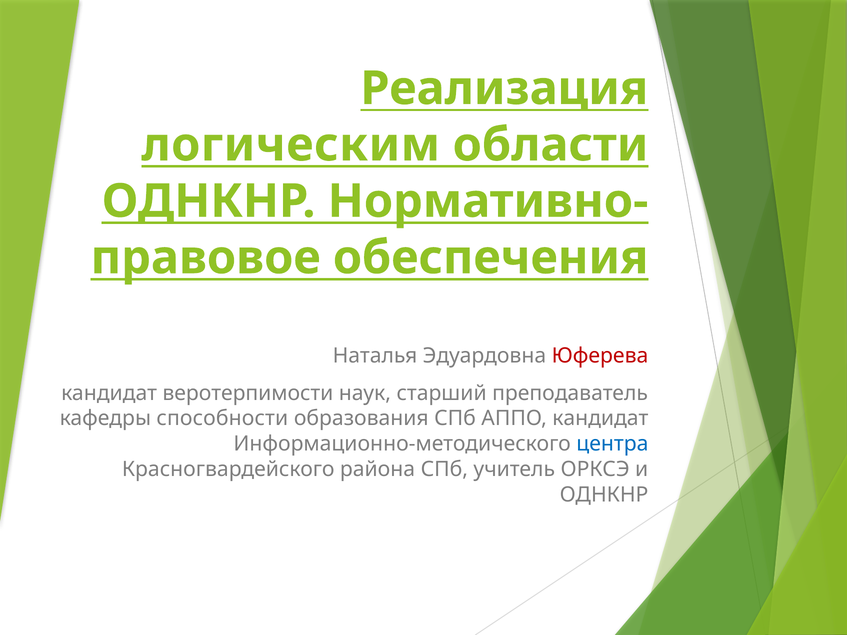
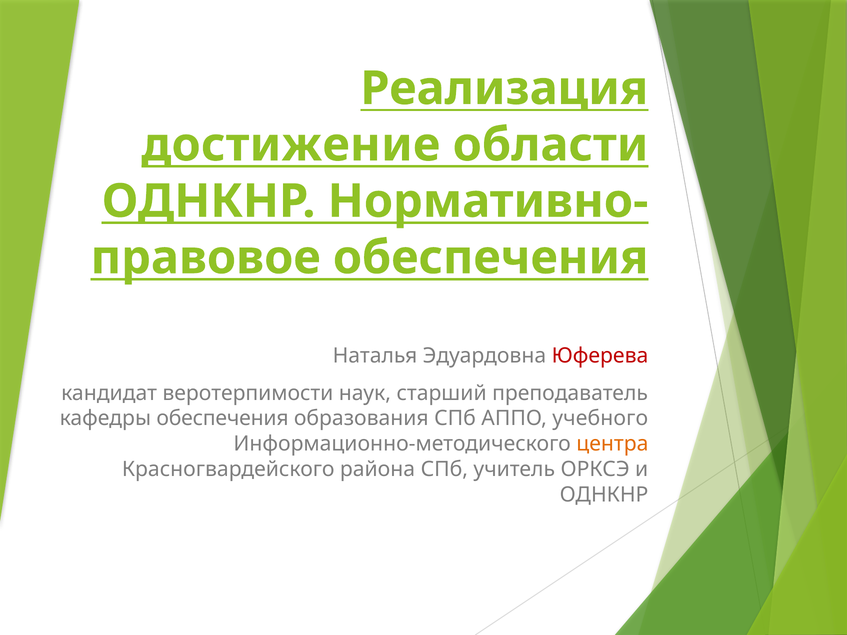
логическим: логическим -> достижение
кафедры способности: способности -> обеспечения
АППО кандидат: кандидат -> учебного
центра colour: blue -> orange
